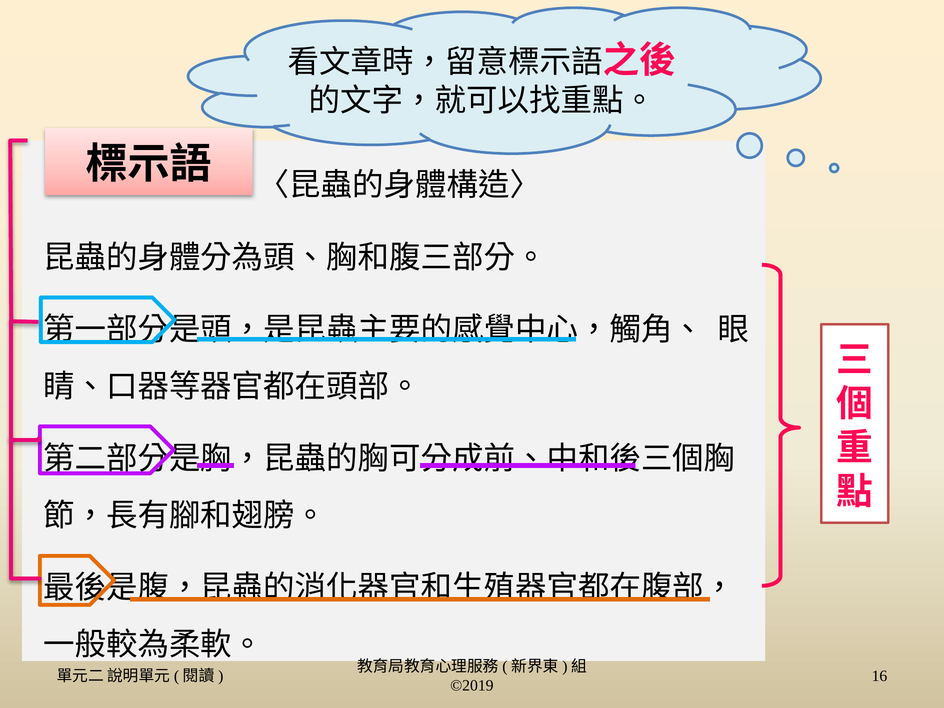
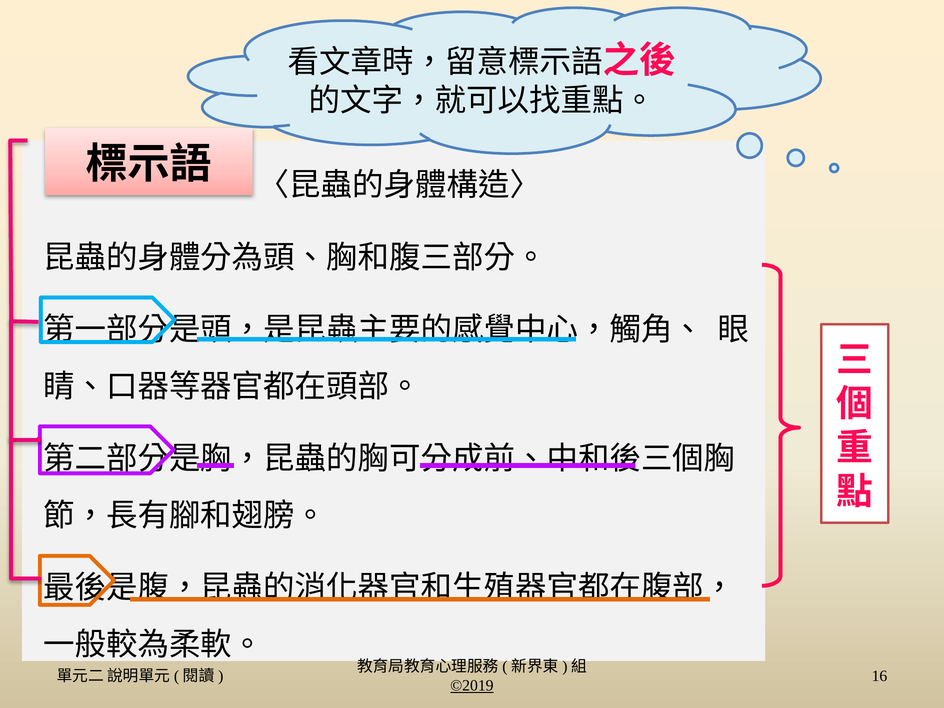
©2019 underline: none -> present
